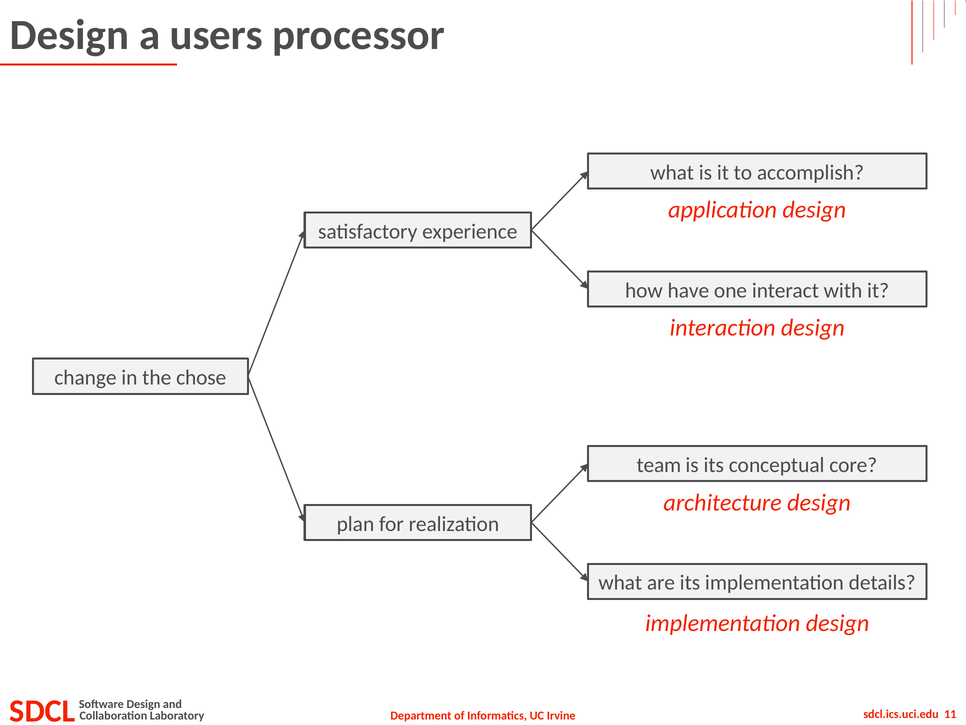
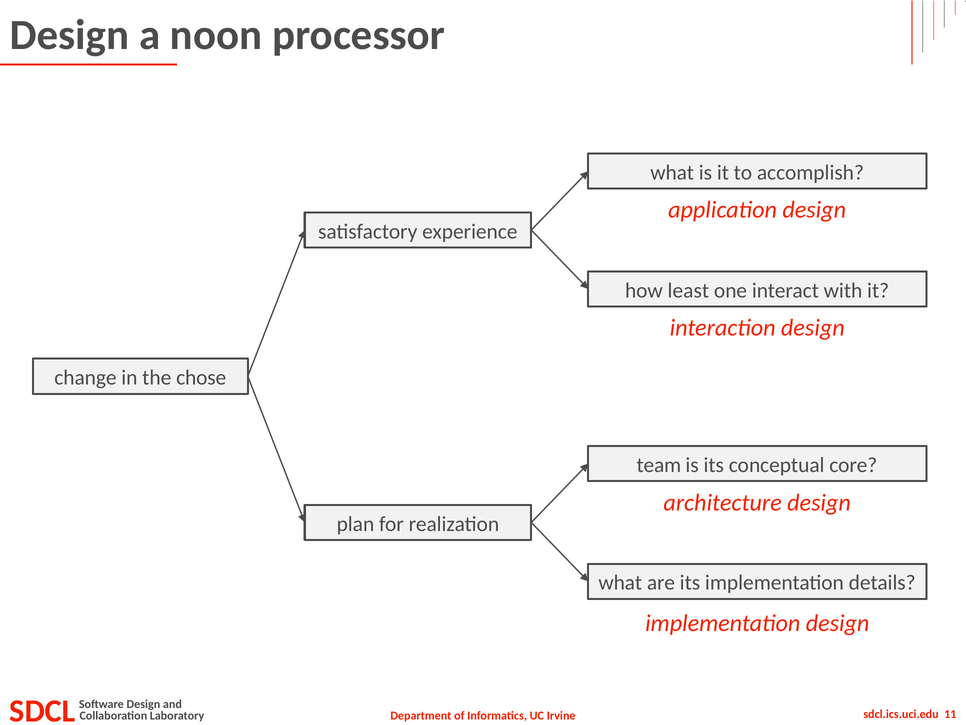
users: users -> noon
have: have -> least
